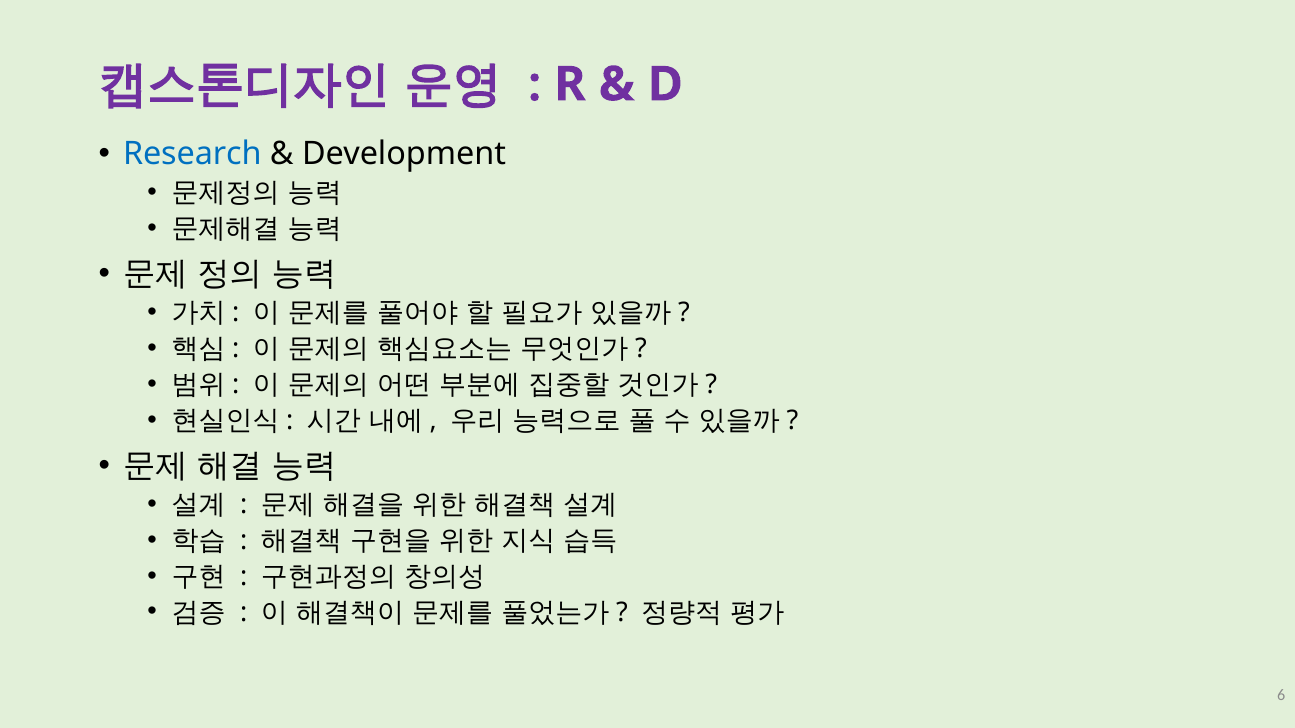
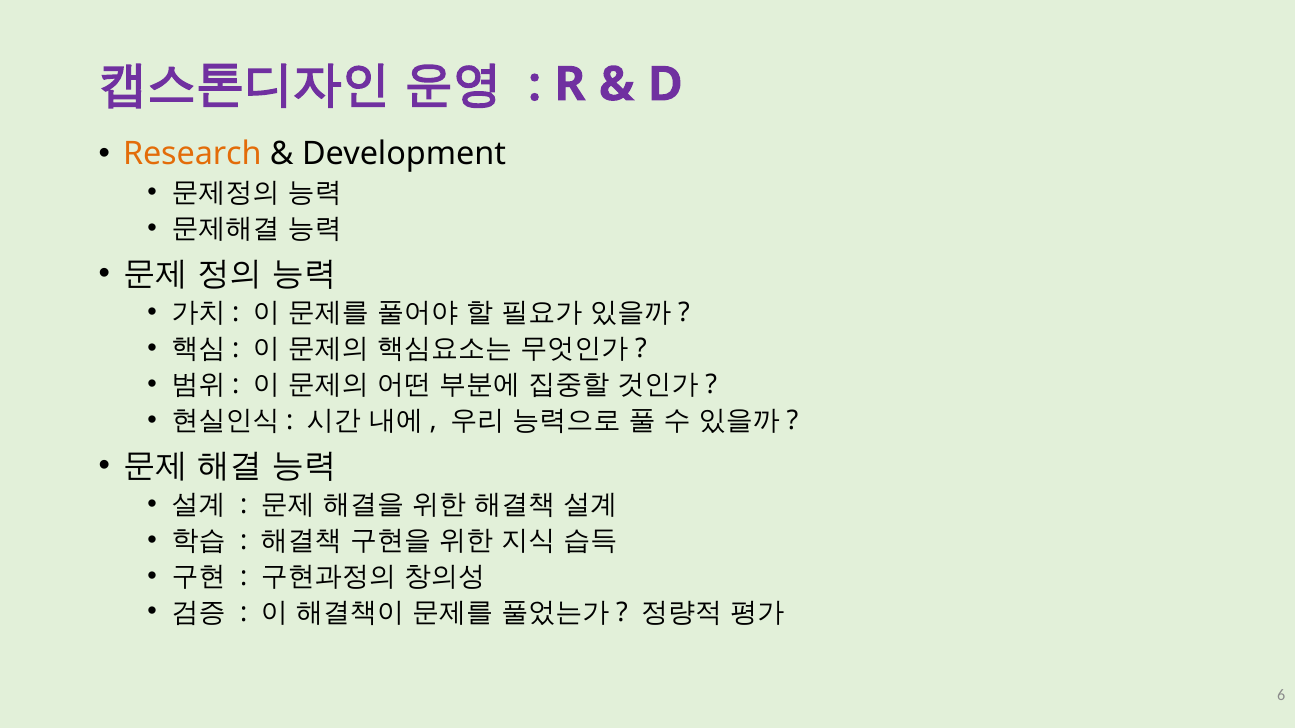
Research colour: blue -> orange
